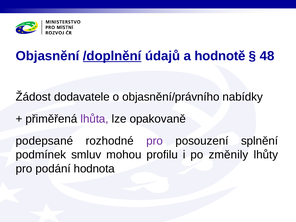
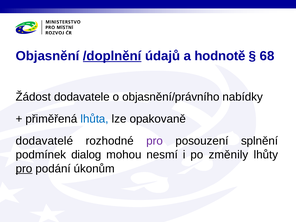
48: 48 -> 68
lhůta colour: purple -> blue
podepsané: podepsané -> dodavatelé
smluv: smluv -> dialog
profilu: profilu -> nesmí
pro at (24, 169) underline: none -> present
hodnota: hodnota -> úkonům
